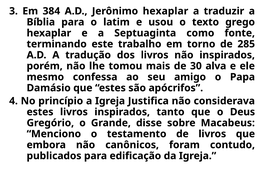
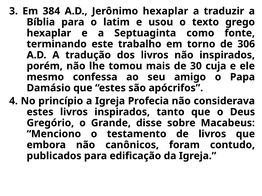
285: 285 -> 306
alva: alva -> cuja
Justifica: Justifica -> Profecia
